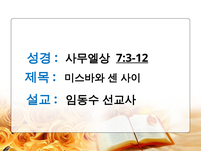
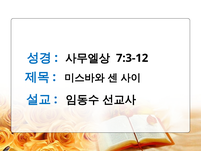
7:3-12 underline: present -> none
